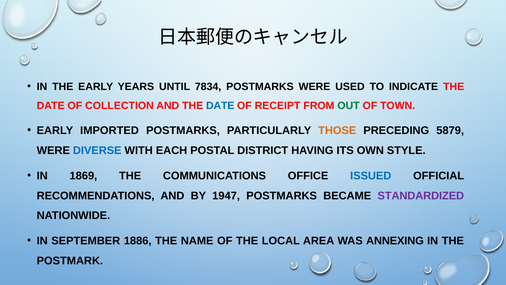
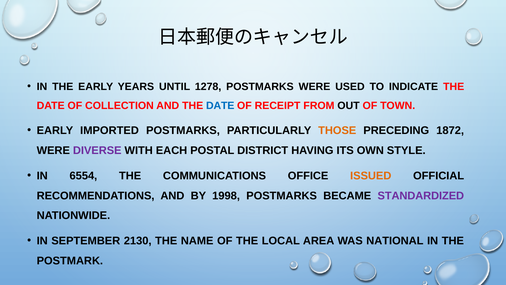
7834: 7834 -> 1278
OUT colour: green -> black
5879: 5879 -> 1872
DIVERSE colour: blue -> purple
1869: 1869 -> 6554
ISSUED colour: blue -> orange
1947: 1947 -> 1998
1886: 1886 -> 2130
ANNEXING: ANNEXING -> NATIONAL
